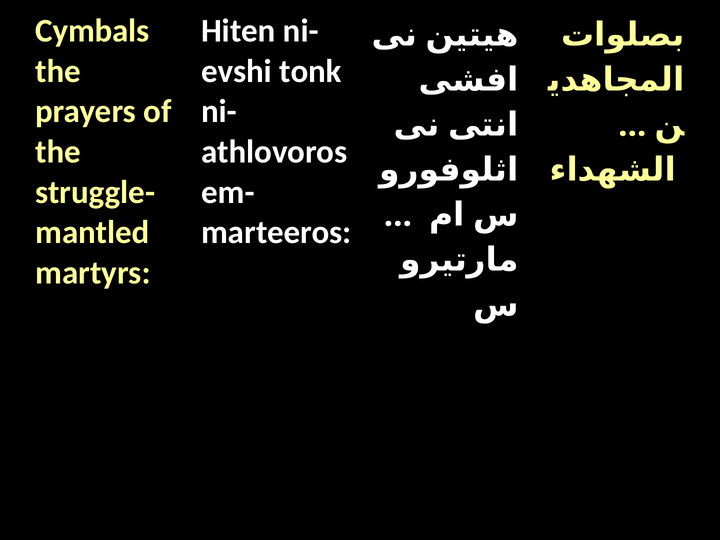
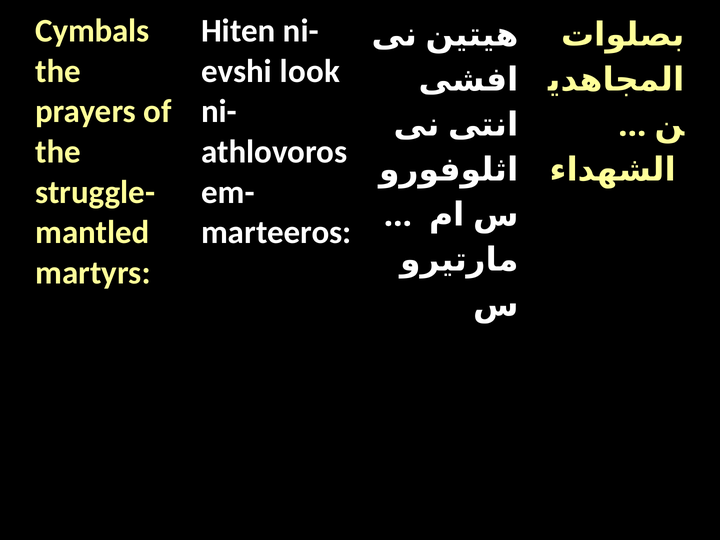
tonk: tonk -> look
